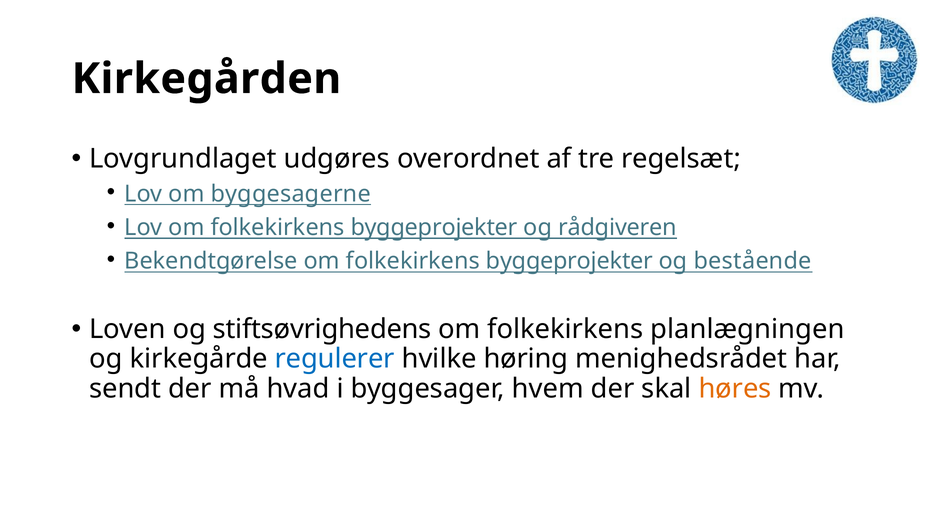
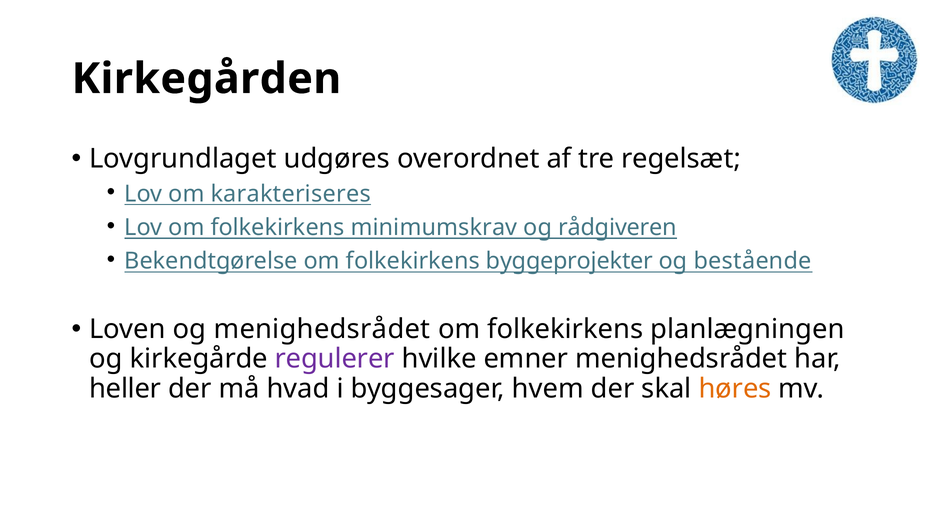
byggesagerne: byggesagerne -> karakteriseres
Lov om folkekirkens byggeprojekter: byggeprojekter -> minimumskrav
og stiftsøvrighedens: stiftsøvrighedens -> menighedsrådet
regulerer colour: blue -> purple
høring: høring -> emner
sendt: sendt -> heller
